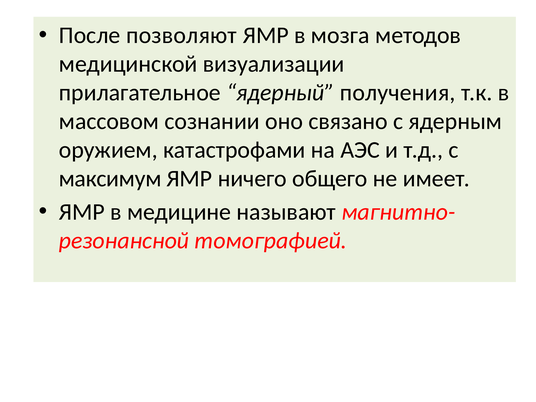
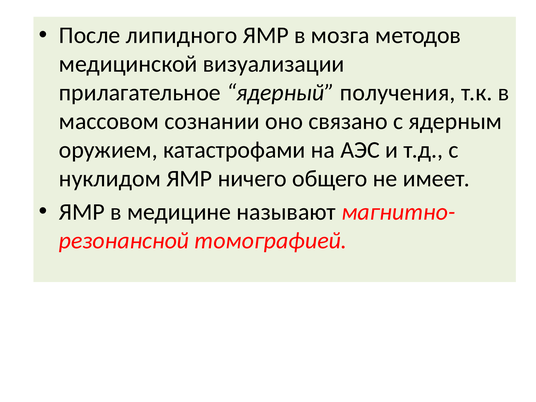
позволяют: позволяют -> липидного
максимум: максимум -> нуклидом
